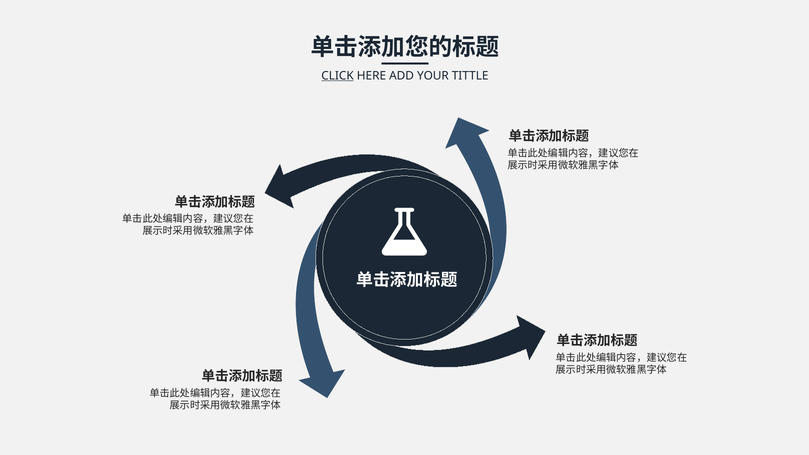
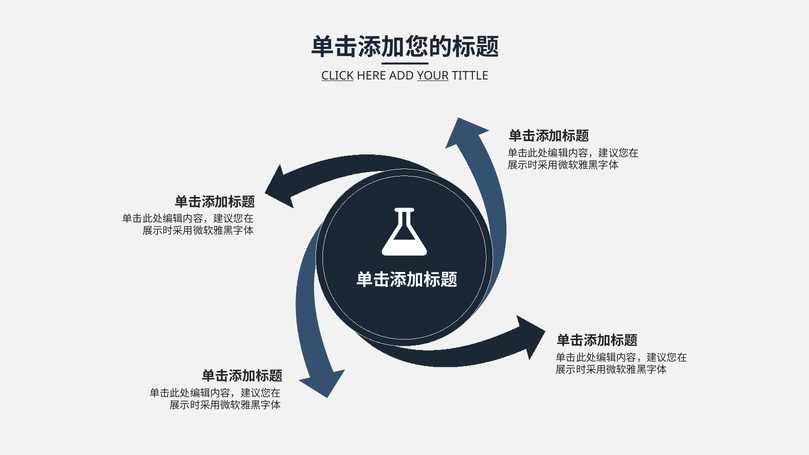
YOUR underline: none -> present
